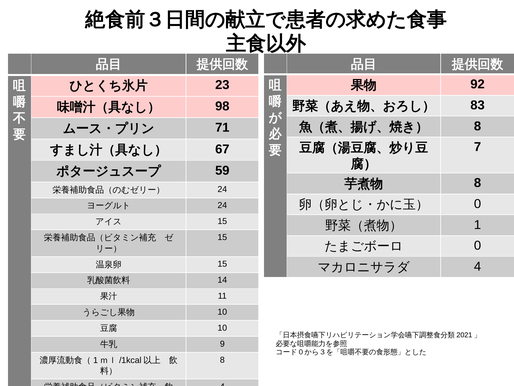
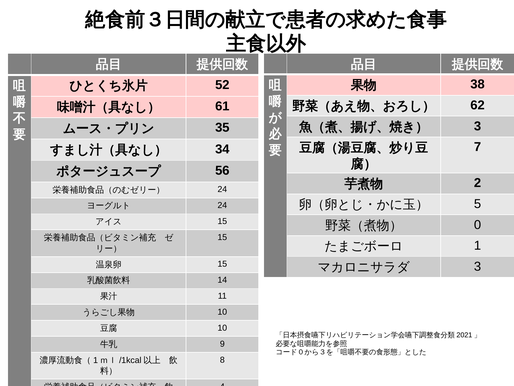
92: 92 -> 38
23: 23 -> 52
83: 83 -> 62
98: 98 -> 61
8 at (478, 126): 8 -> 3
71: 71 -> 35
67: 67 -> 34
59: 59 -> 56
8 at (478, 183): 8 -> 2
0 at (478, 204): 0 -> 5
1: 1 -> 0
0 at (478, 245): 0 -> 1
4 at (478, 266): 4 -> 3
